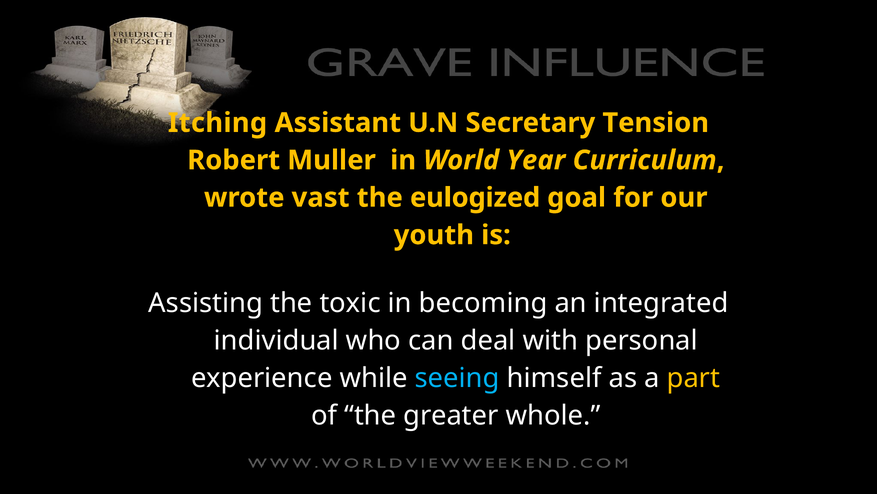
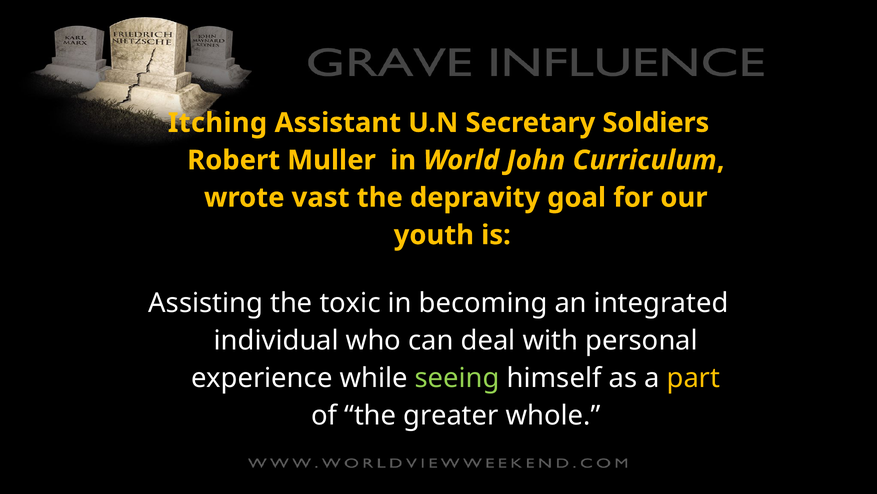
Tension: Tension -> Soldiers
Year: Year -> John
eulogized: eulogized -> depravity
seeing colour: light blue -> light green
